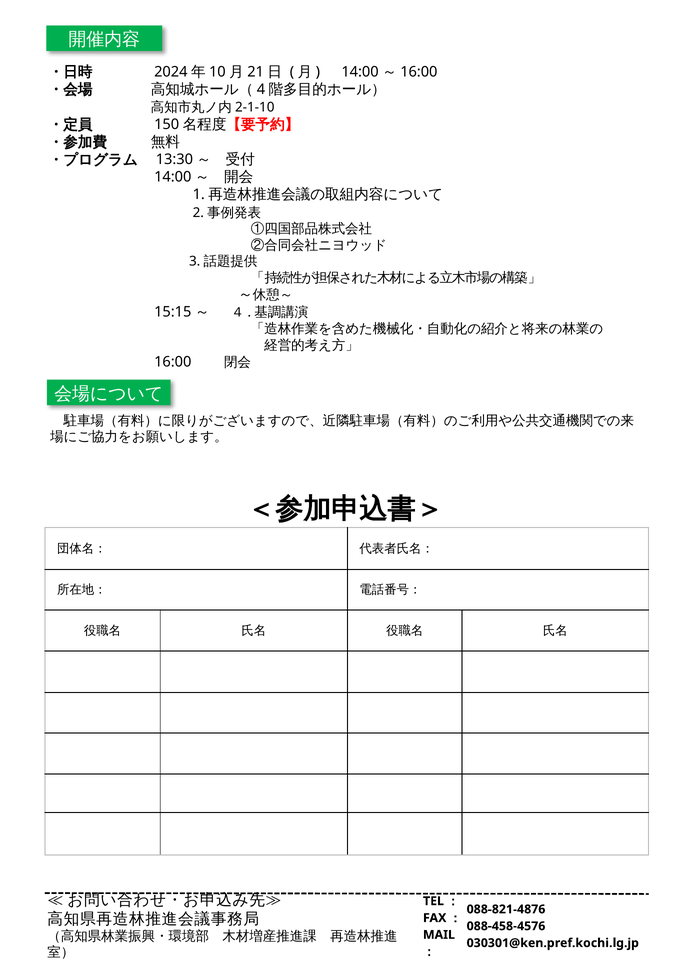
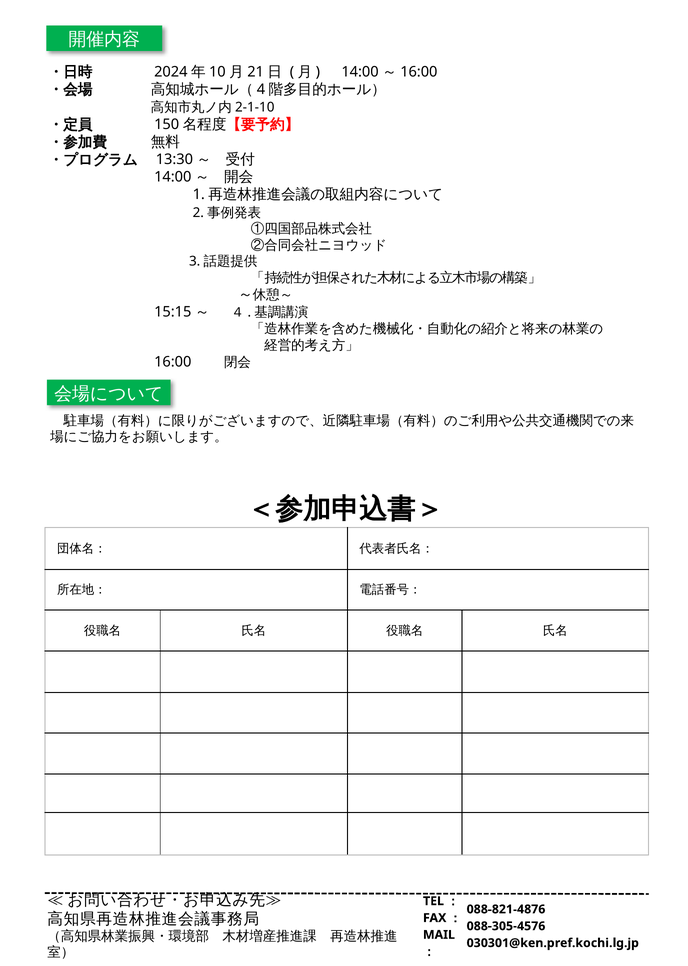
088-458-4576: 088-458-4576 -> 088-305-4576
